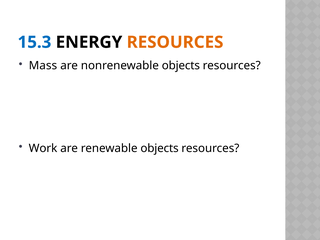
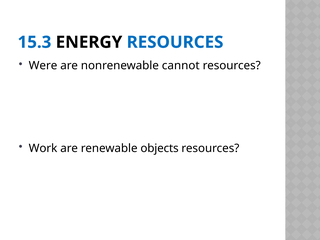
RESOURCES at (175, 42) colour: orange -> blue
Mass: Mass -> Were
nonrenewable objects: objects -> cannot
